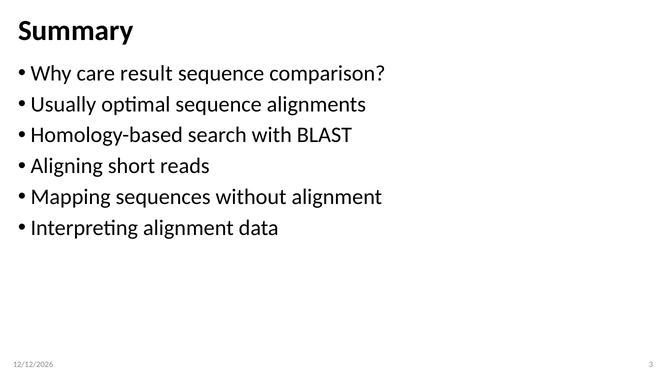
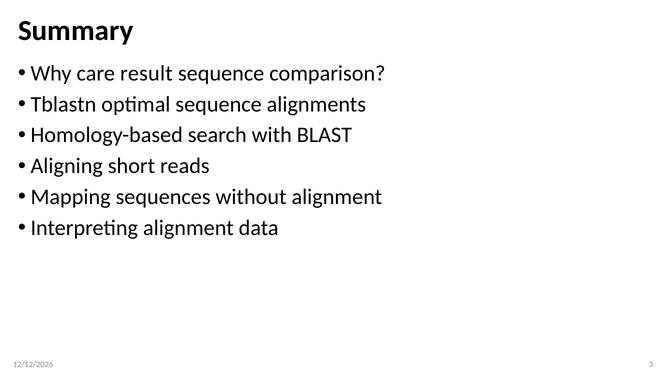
Usually: Usually -> Tblastn
